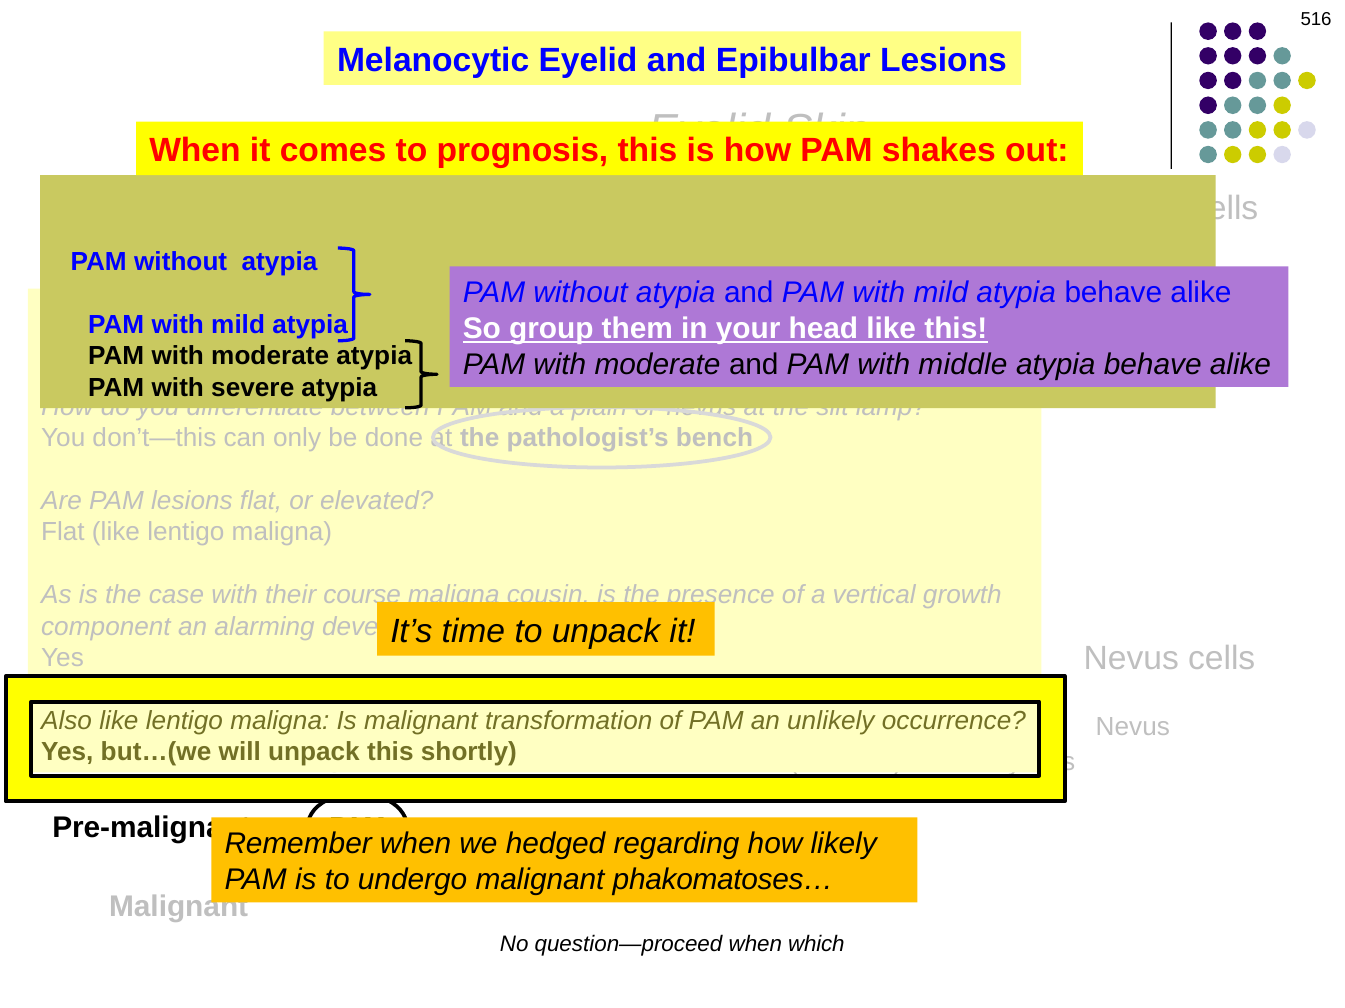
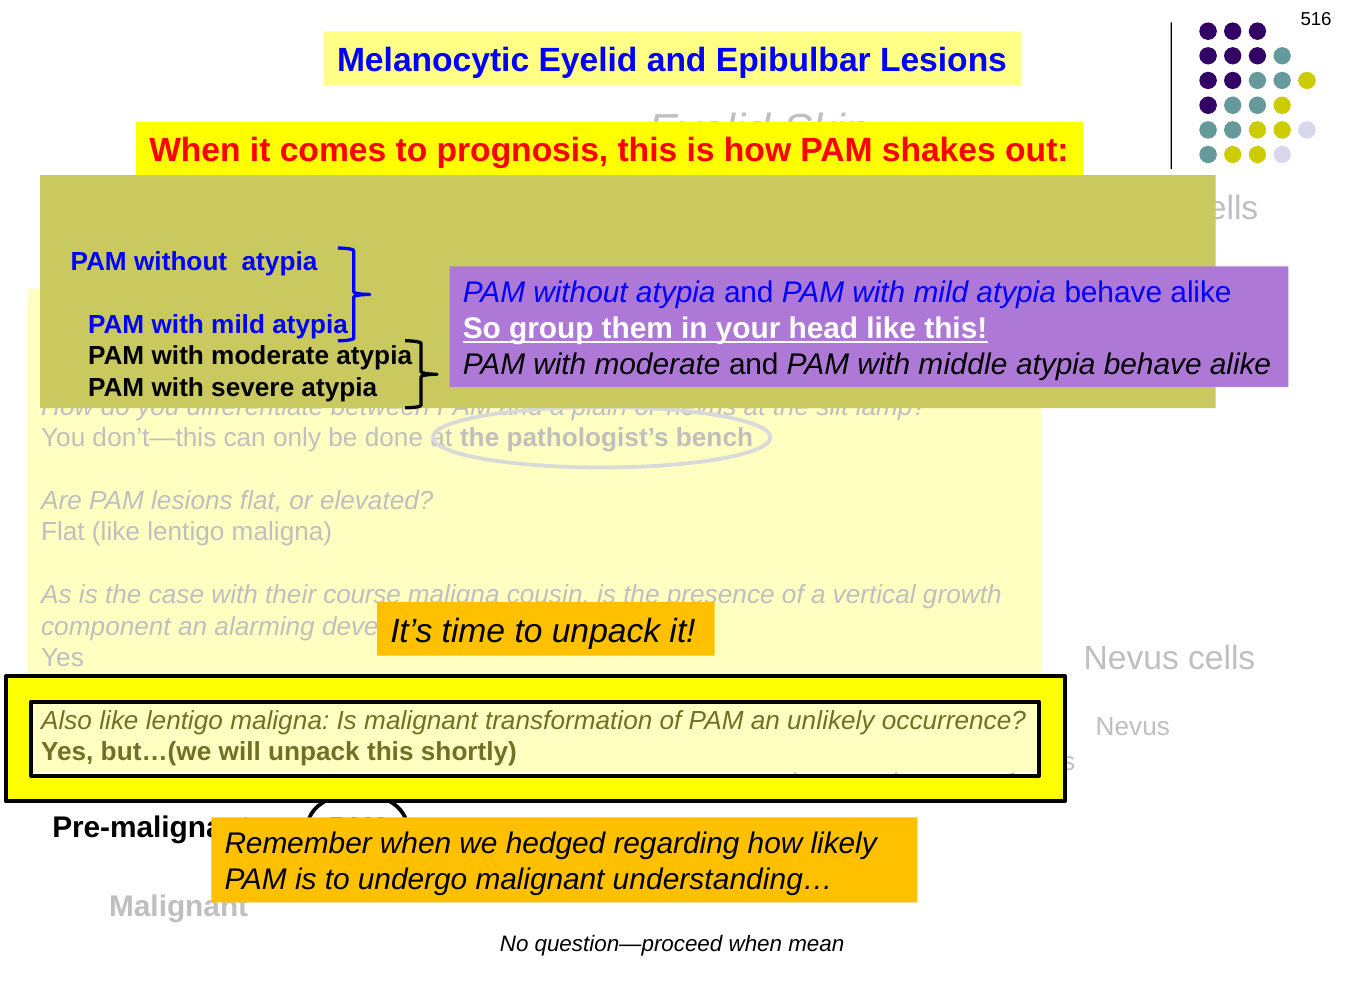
phakomatoses…: phakomatoses… -> understanding…
which: which -> mean
